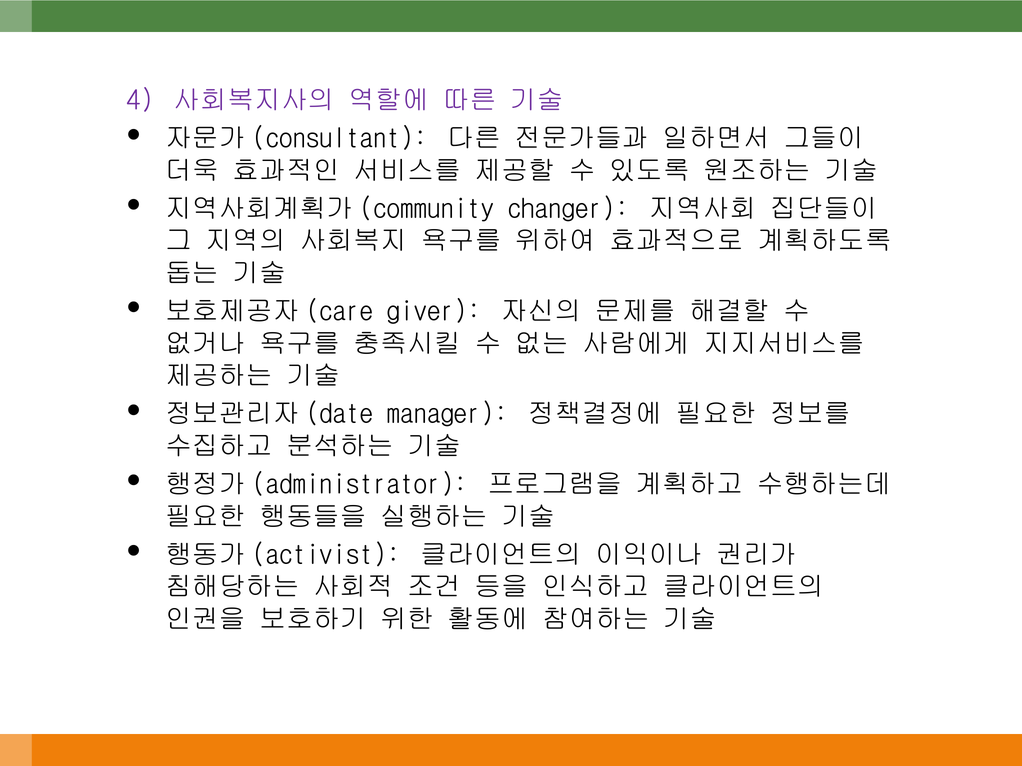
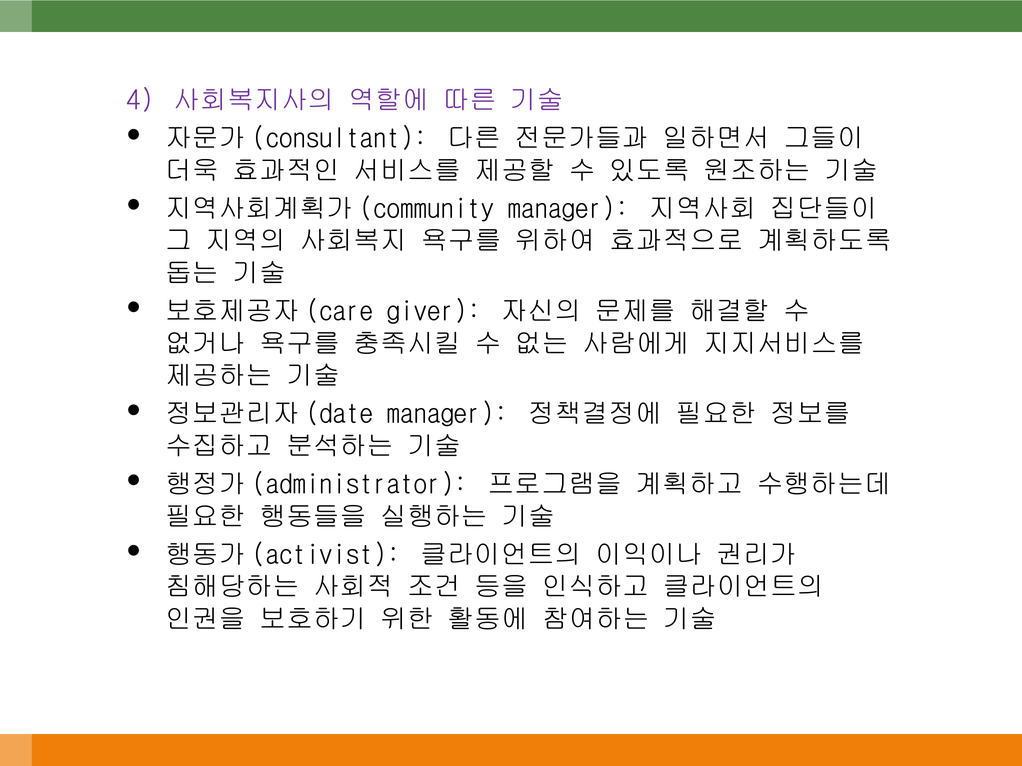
changer at (568, 209): changer -> manager
